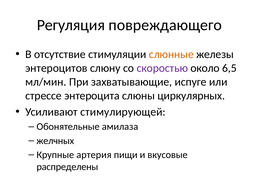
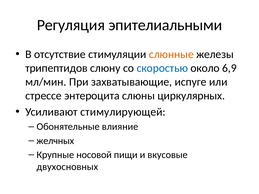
повреждающего: повреждающего -> эпителиальными
энтероцитов: энтероцитов -> трипептидов
скоростью colour: purple -> blue
6,5: 6,5 -> 6,9
амилаза: амилаза -> влияние
артерия: артерия -> носовой
распределены: распределены -> двухосновных
